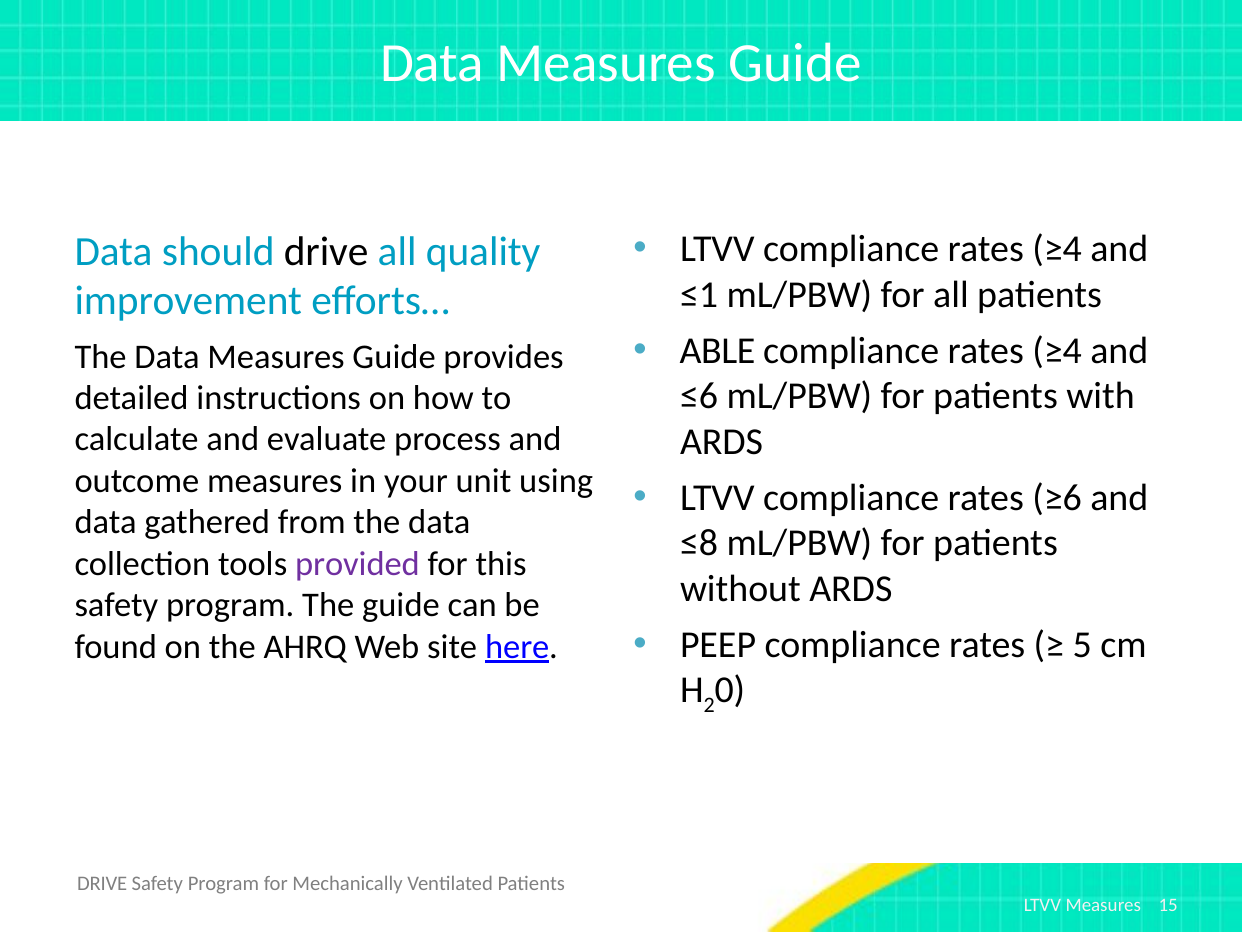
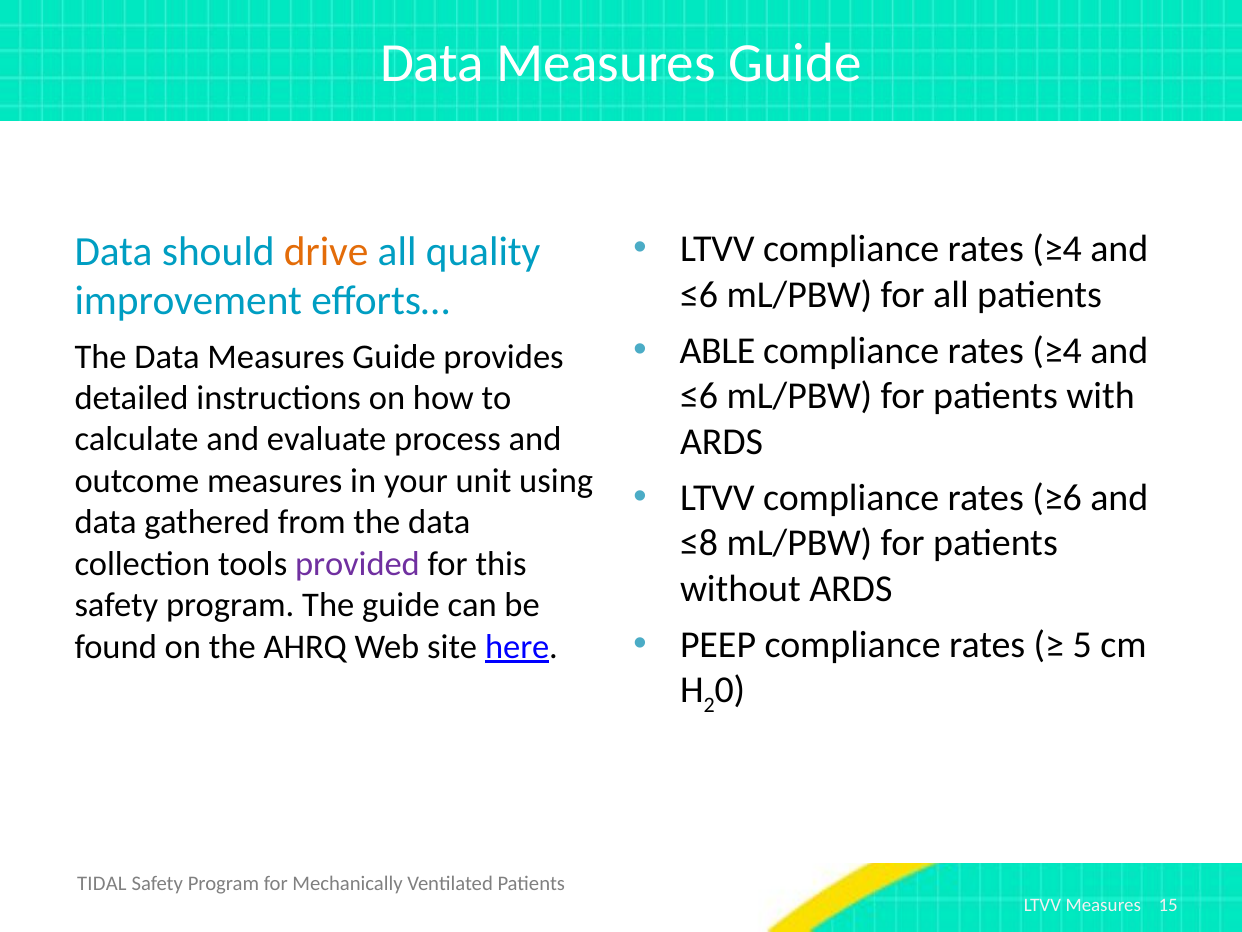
drive at (326, 251) colour: black -> orange
≤1 at (699, 295): ≤1 -> ≤6
DRIVE at (102, 883): DRIVE -> TIDAL
